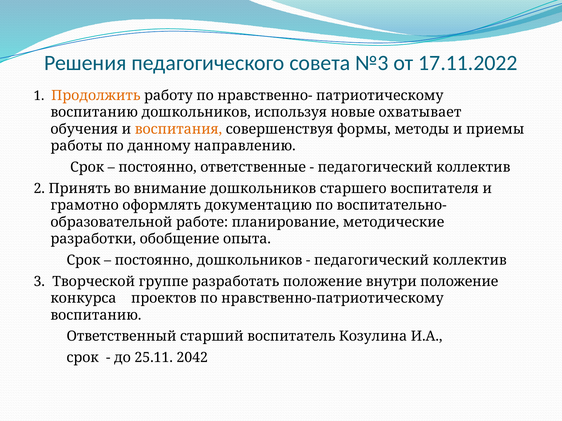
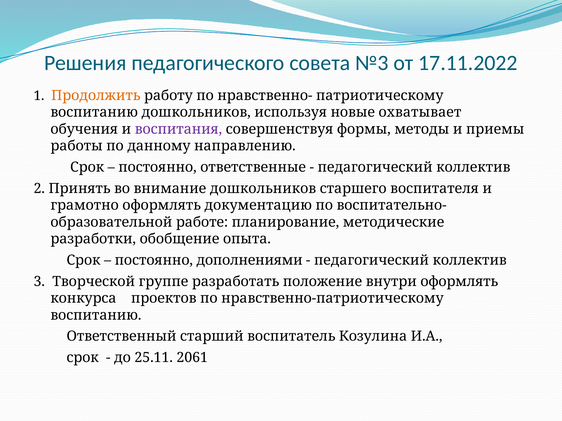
воспитания colour: orange -> purple
постоянно дошкольников: дошкольников -> дополнениями
внутри положение: положение -> оформлять
2042: 2042 -> 2061
